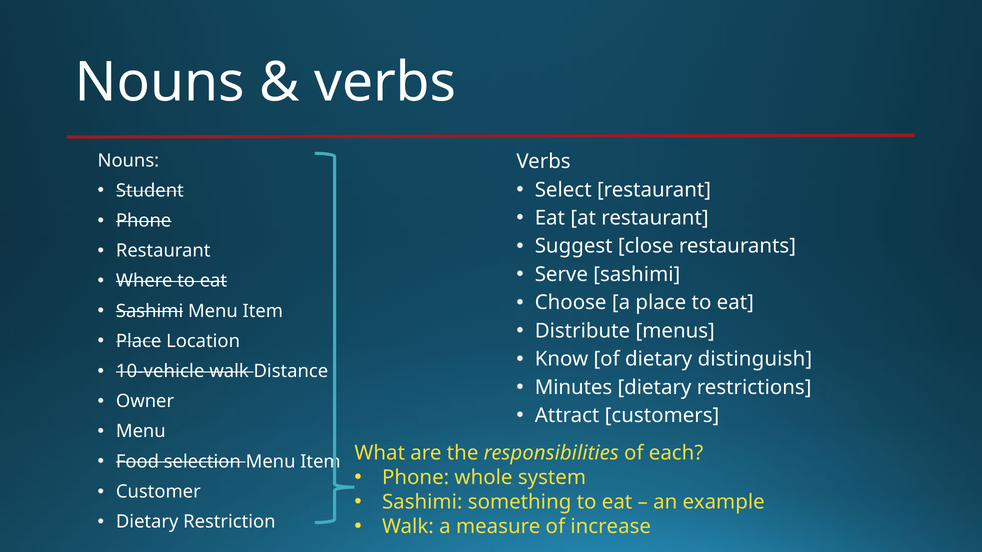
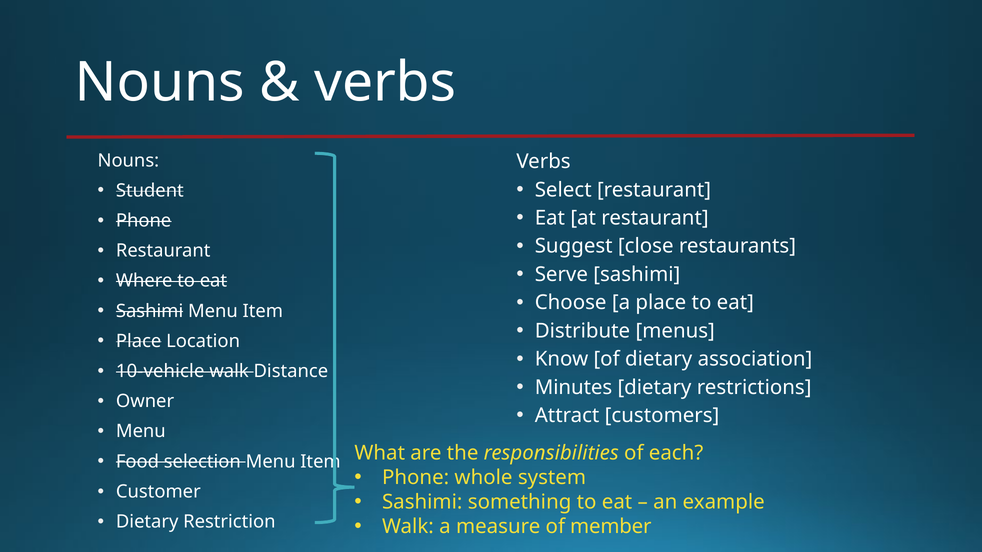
distinguish: distinguish -> association
increase: increase -> member
